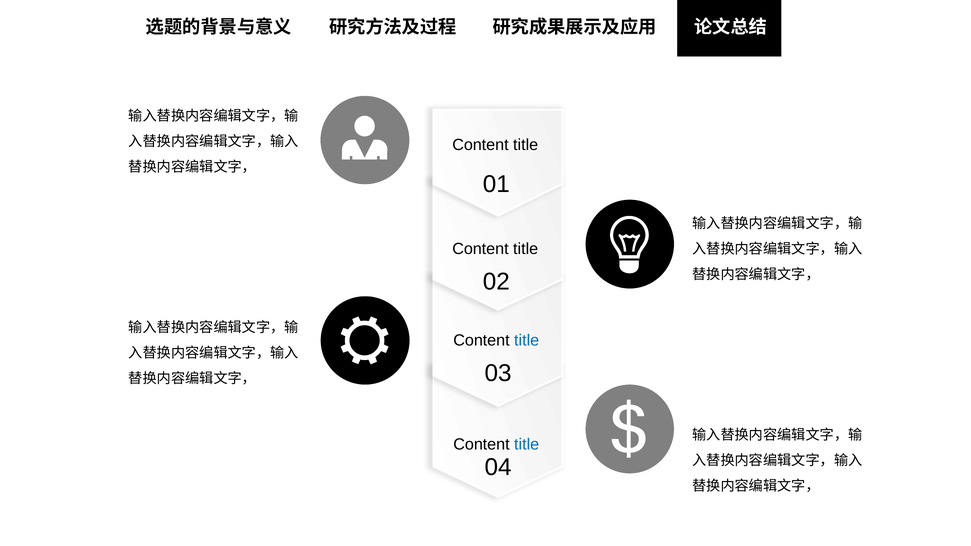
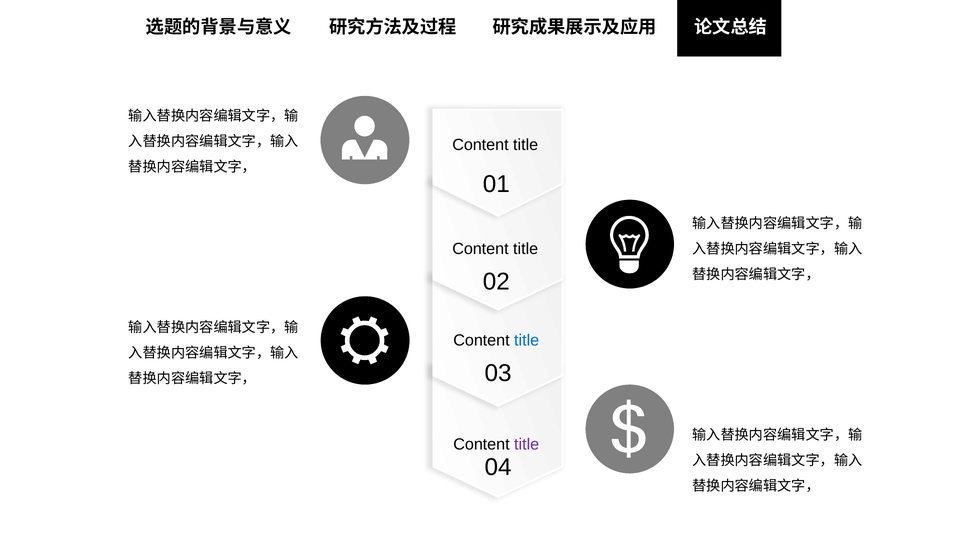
title at (527, 445) colour: blue -> purple
